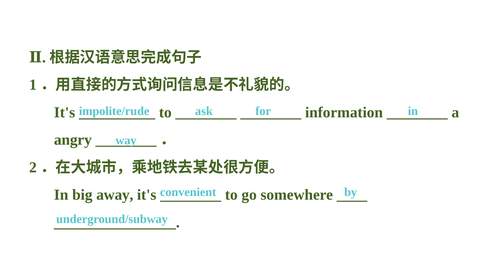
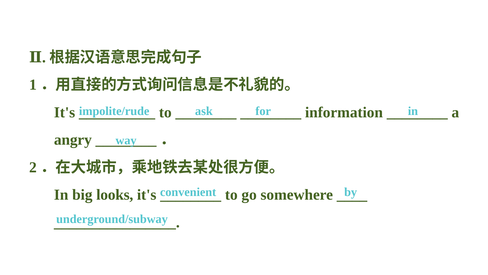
away: away -> looks
